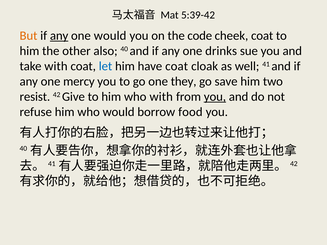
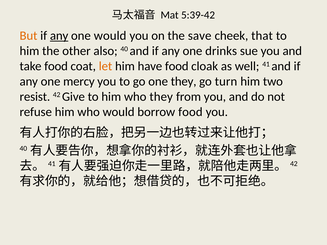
code: code -> save
cheek coat: coat -> that
take with: with -> food
let colour: blue -> orange
have coat: coat -> food
save: save -> turn
who with: with -> they
you at (215, 97) underline: present -> none
